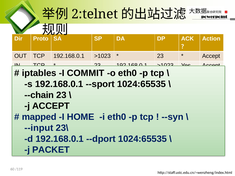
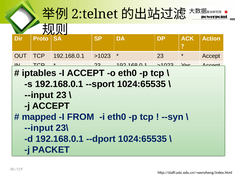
I COMMIT: COMMIT -> ACCEPT
--chain at (39, 95): --chain -> --input
HOME: HOME -> FROM
